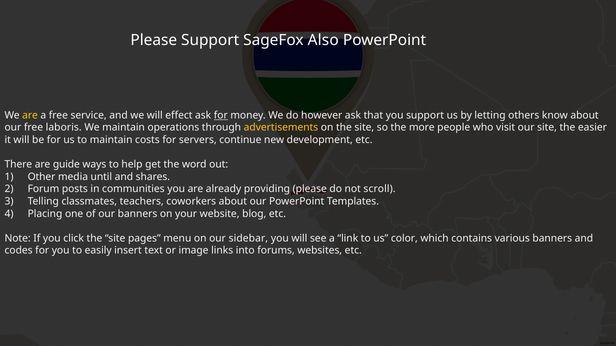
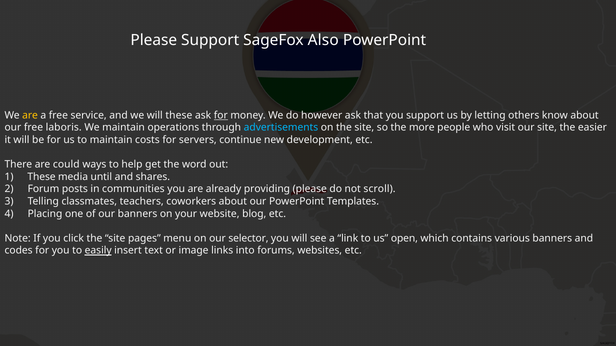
will effect: effect -> these
advertisements colour: yellow -> light blue
guide: guide -> could
Other at (42, 177): Other -> These
sidebar: sidebar -> selector
color: color -> open
easily underline: none -> present
